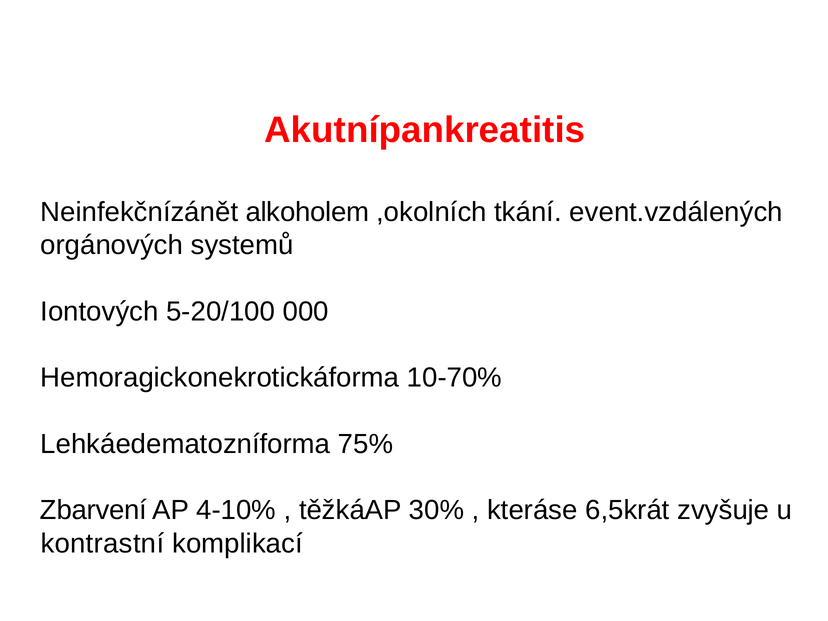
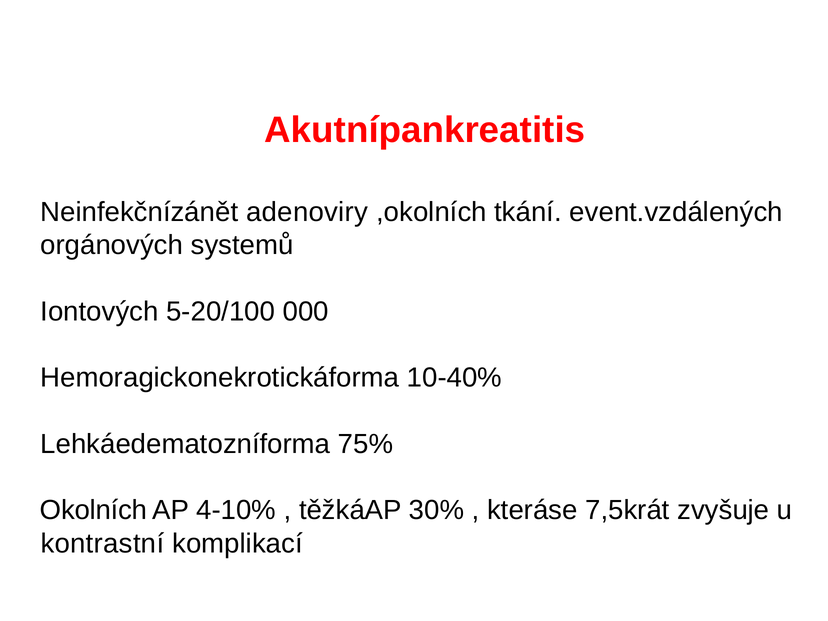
alkoholem: alkoholem -> adenoviry
10-70%: 10-70% -> 10-40%
Zbarvení: Zbarvení -> Okolních
6,5krát: 6,5krát -> 7,5krát
